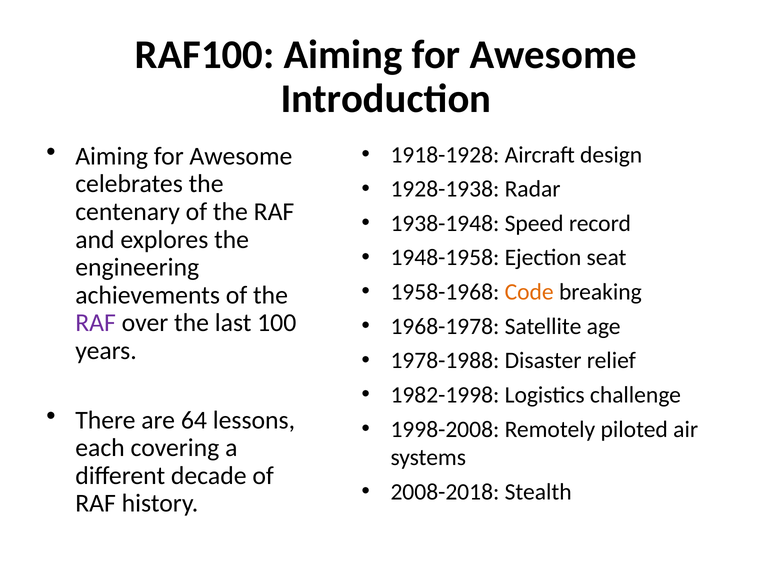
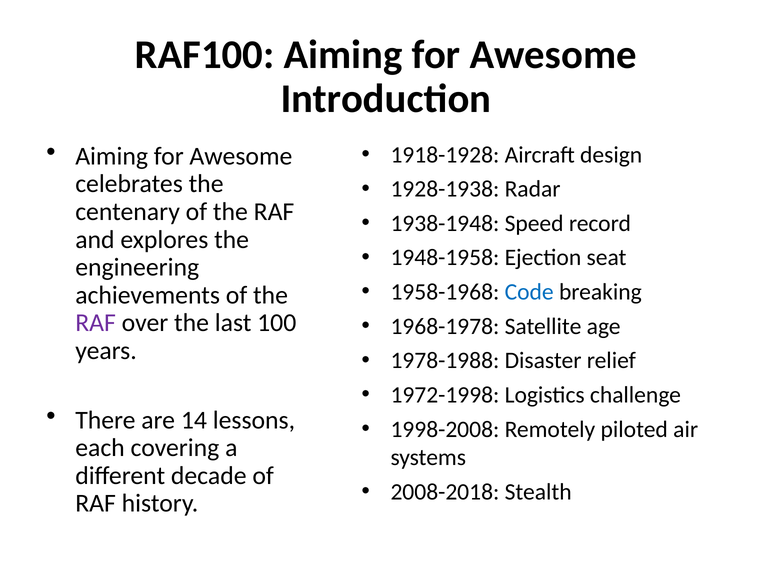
Code colour: orange -> blue
1982-1998: 1982-1998 -> 1972-1998
64: 64 -> 14
